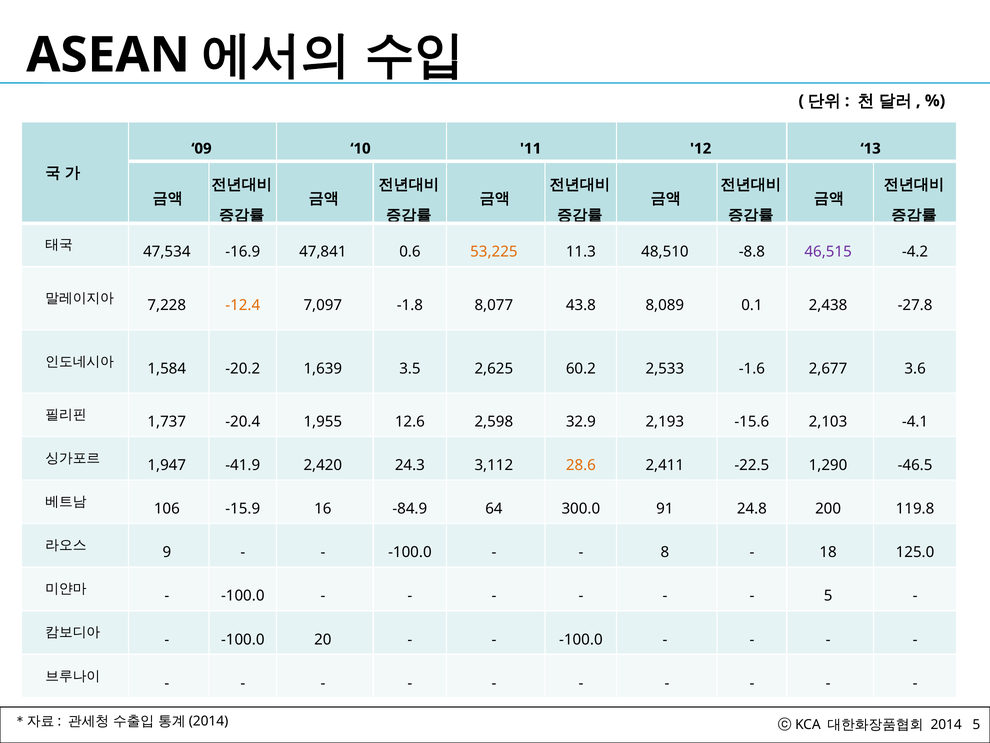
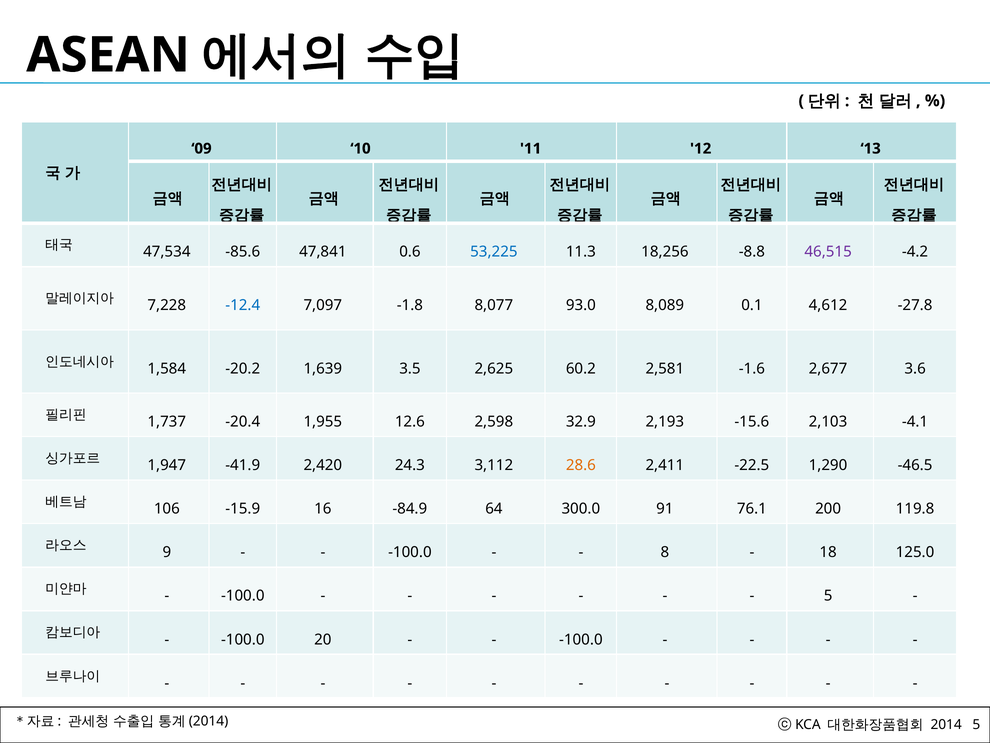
-16.9: -16.9 -> -85.6
53,225 colour: orange -> blue
48,510: 48,510 -> 18,256
-12.4 colour: orange -> blue
43.8: 43.8 -> 93.0
2,438: 2,438 -> 4,612
2,533: 2,533 -> 2,581
24.8: 24.8 -> 76.1
